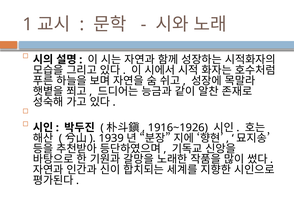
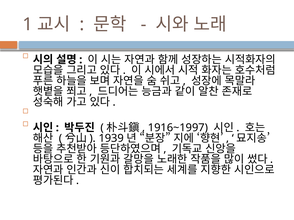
1916~1926: 1916~1926 -> 1916~1997
